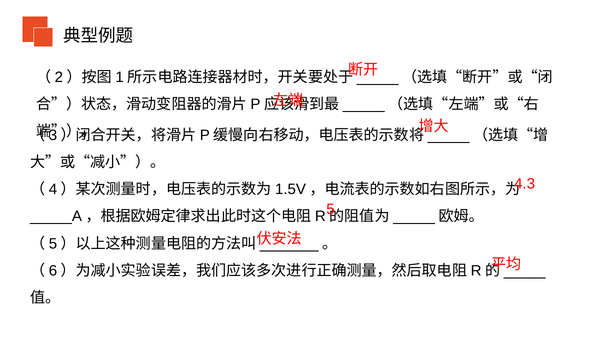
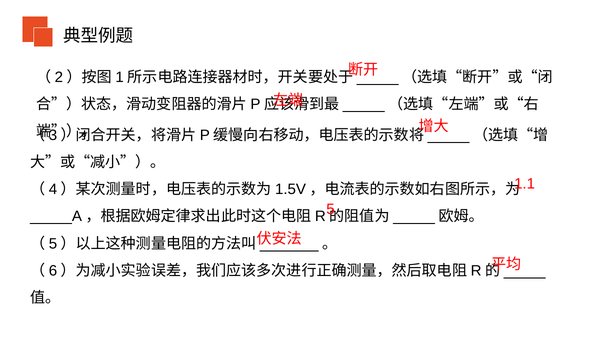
4.3: 4.3 -> 1.1
